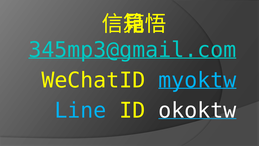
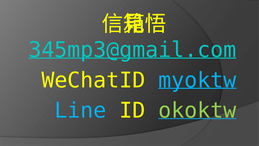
okoktw colour: white -> light green
